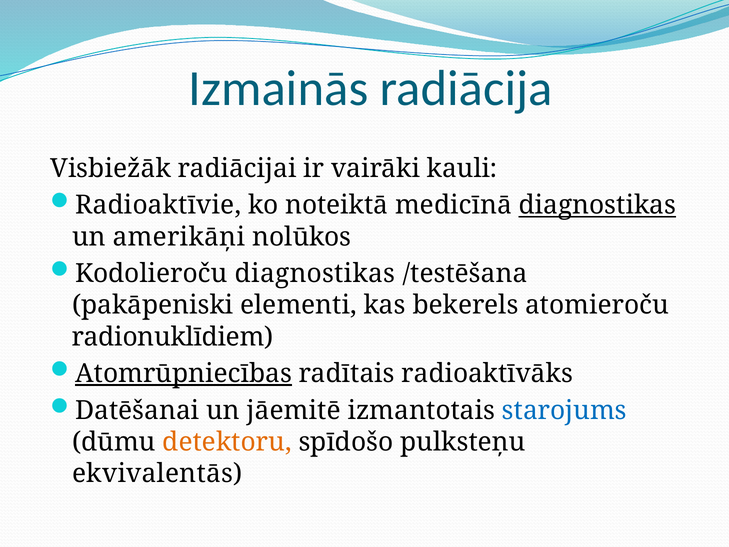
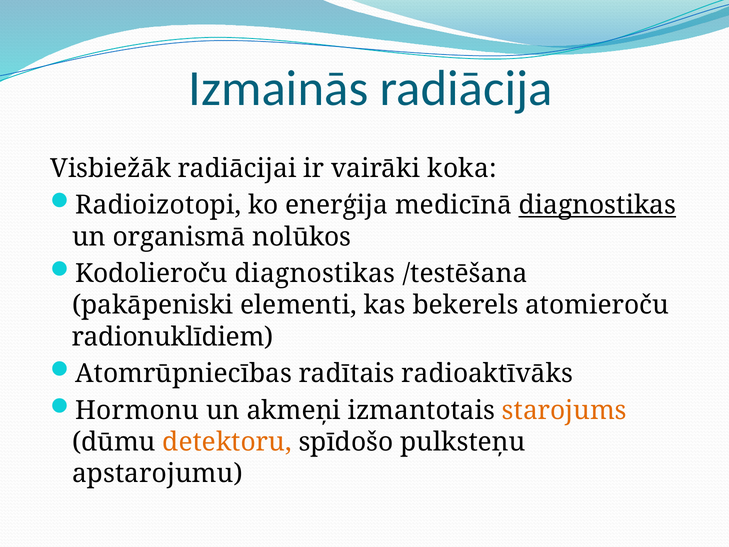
kauli: kauli -> koka
Radioaktīvie: Radioaktīvie -> Radioizotopi
noteiktā: noteiktā -> enerģija
amerikāņi: amerikāņi -> organismā
Atomrūpniecības underline: present -> none
Datēšanai: Datēšanai -> Hormonu
jāemitē: jāemitē -> akmeņi
starojums colour: blue -> orange
ekvivalentās: ekvivalentās -> apstarojumu
